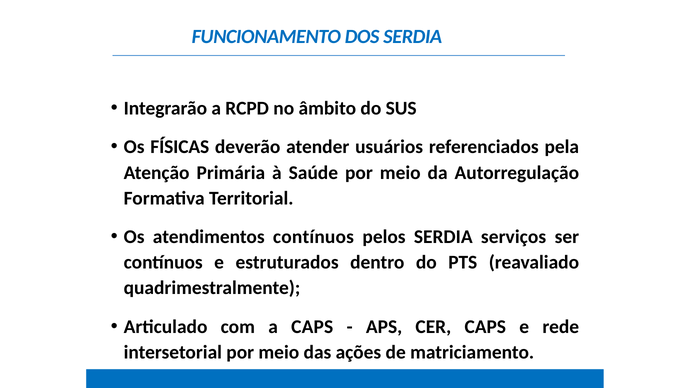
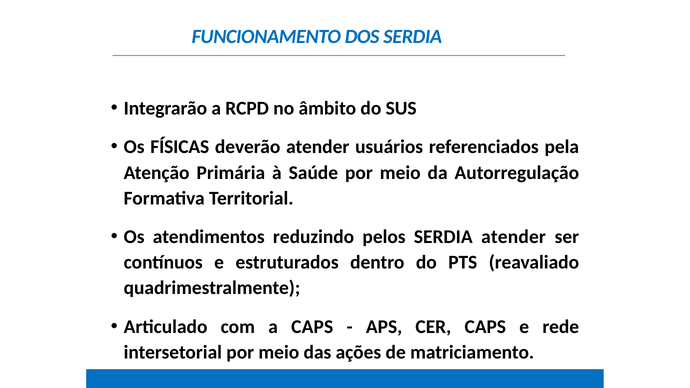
atendimentos contínuos: contínuos -> reduzindo
SERDIA serviços: serviços -> atender
